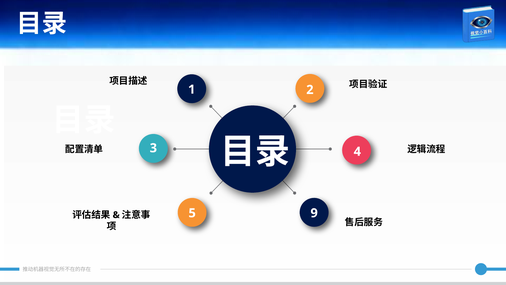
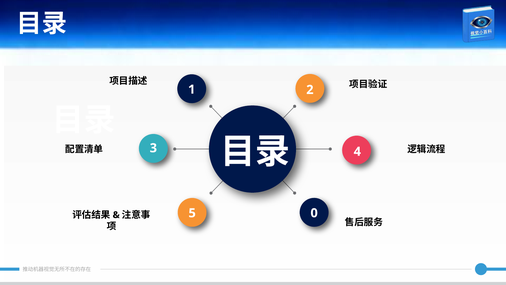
9: 9 -> 0
